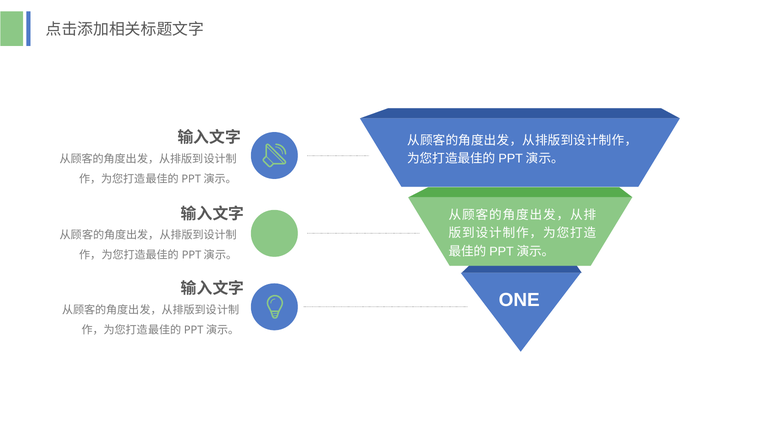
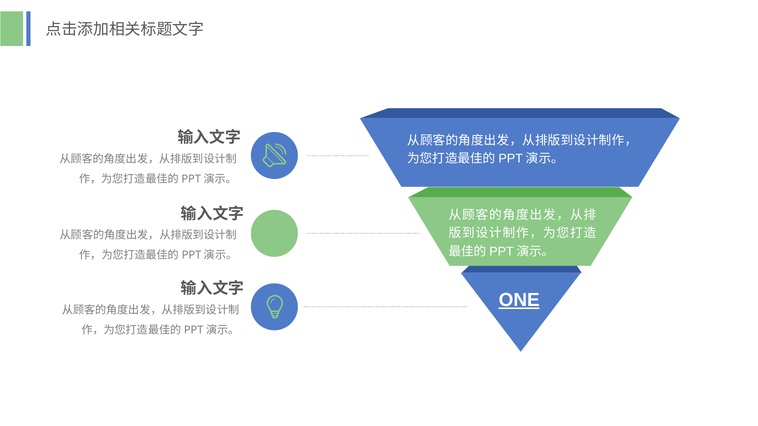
ONE underline: none -> present
